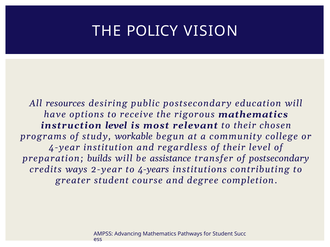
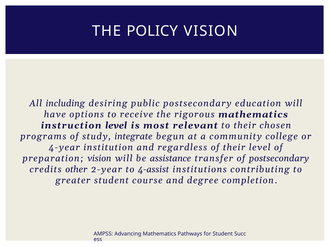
resources: resources -> including
workable: workable -> integrate
preparation builds: builds -> vision
ways: ways -> other
4-years: 4-years -> 4-assist
